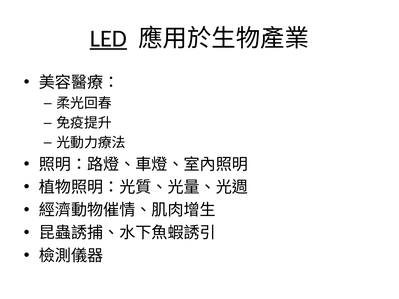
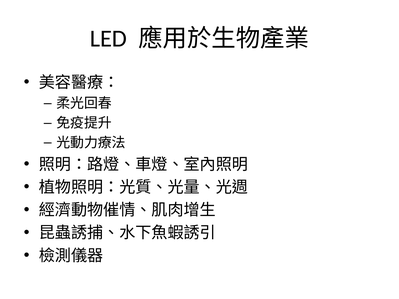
LED underline: present -> none
